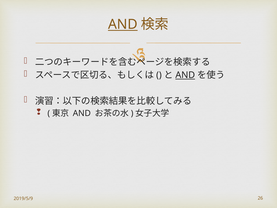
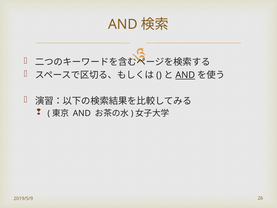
AND at (123, 24) underline: present -> none
